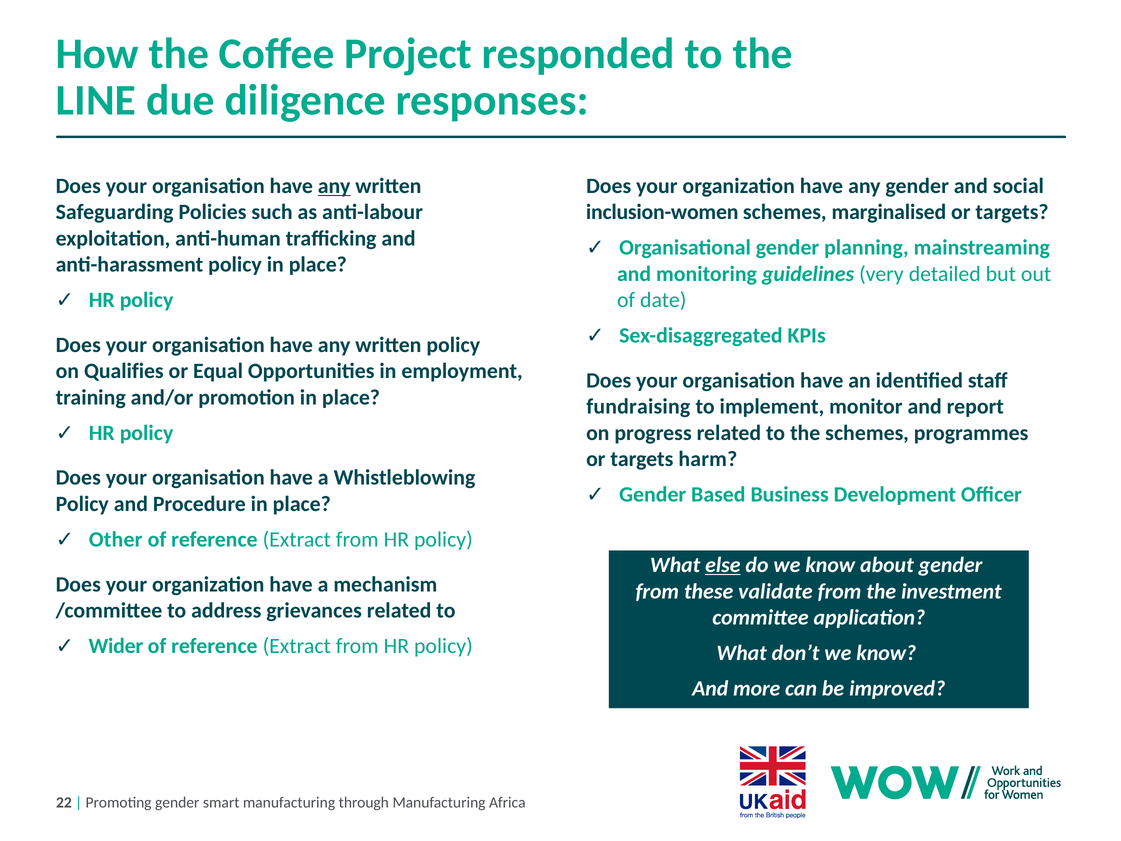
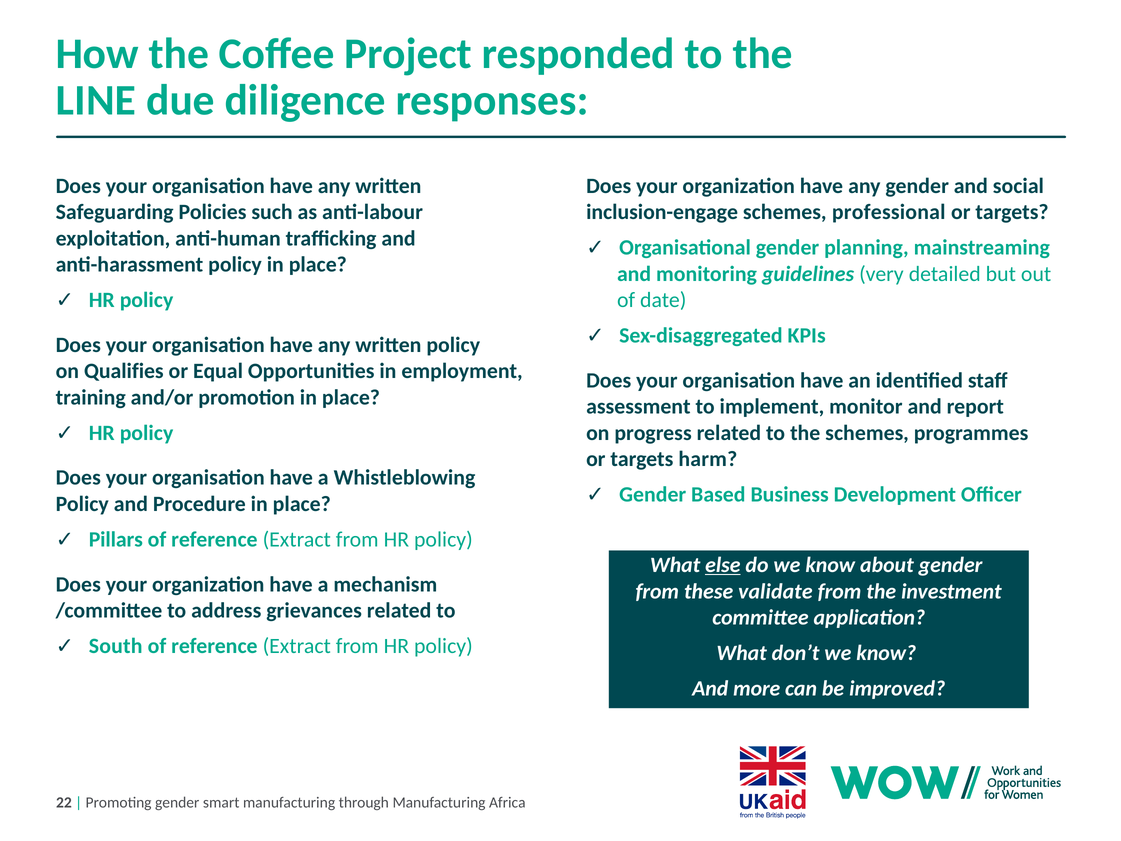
any at (334, 186) underline: present -> none
inclusion-women: inclusion-women -> inclusion-engage
marginalised: marginalised -> professional
fundraising: fundraising -> assessment
Other: Other -> Pillars
Wider: Wider -> South
